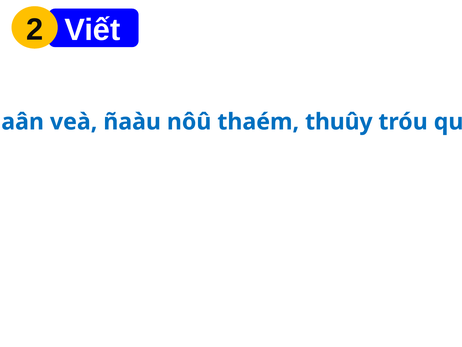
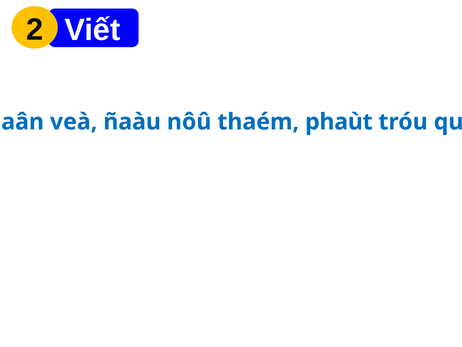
thuûy: thuûy -> phaùt
